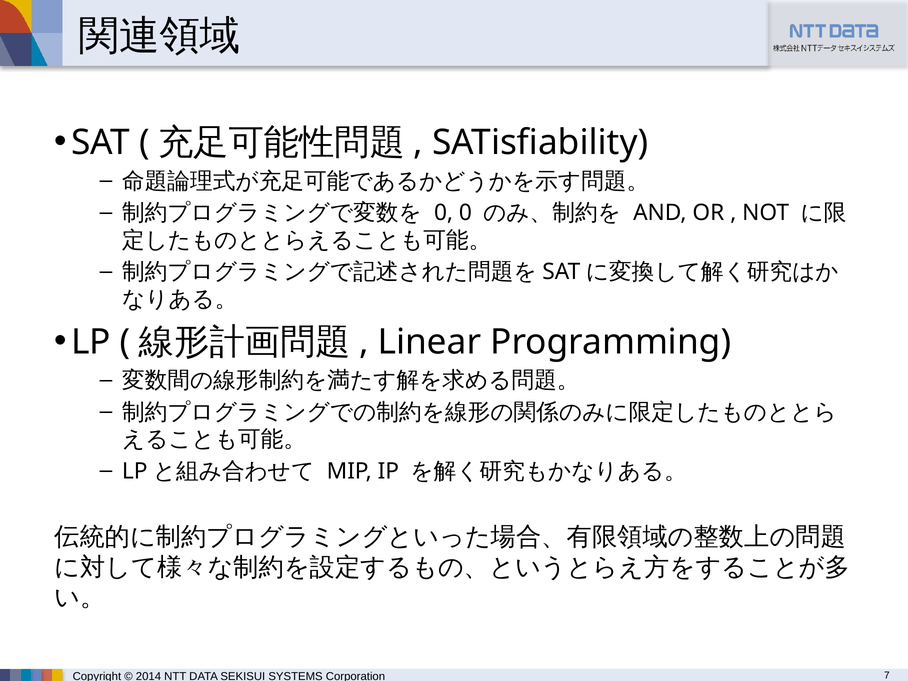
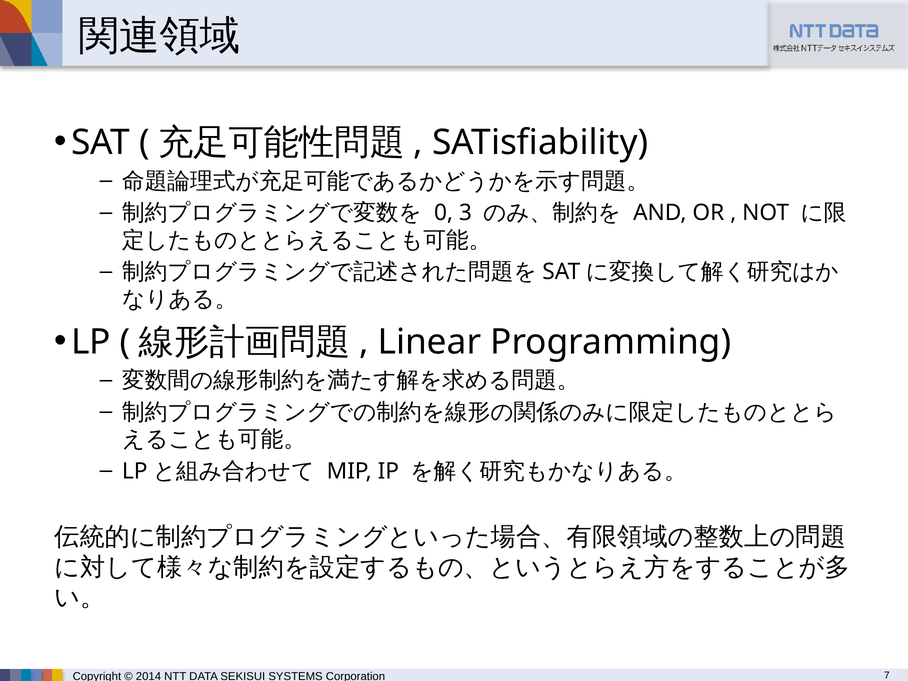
0 0: 0 -> 3
